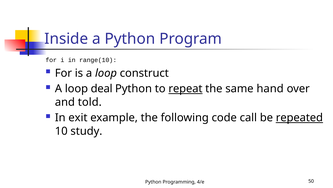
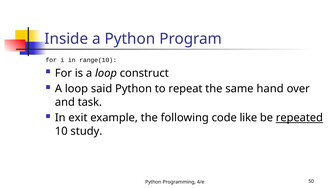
deal: deal -> said
repeat underline: present -> none
told: told -> task
call: call -> like
